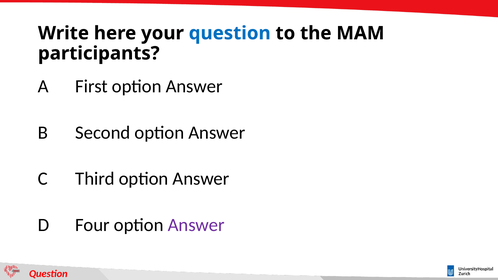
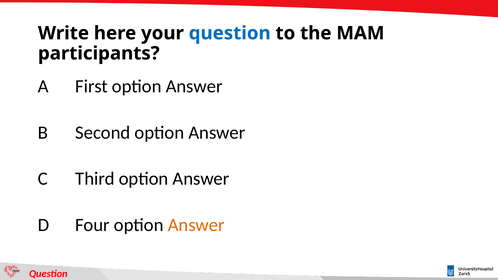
Answer at (196, 225) colour: purple -> orange
